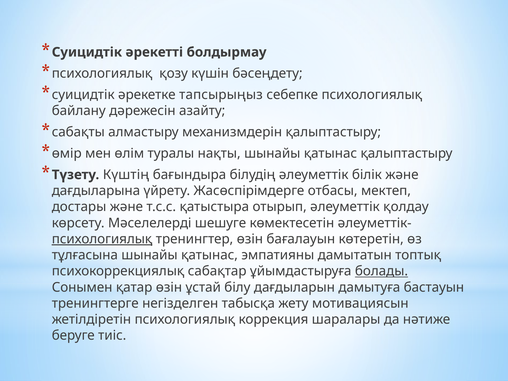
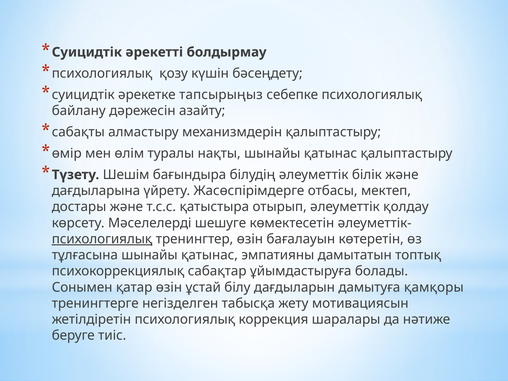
Күштің: Күштің -> Шешім
болады underline: present -> none
бастауын: бастауын -> қамқоры
